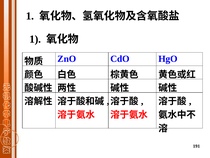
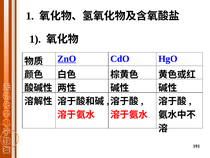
ZnO underline: none -> present
